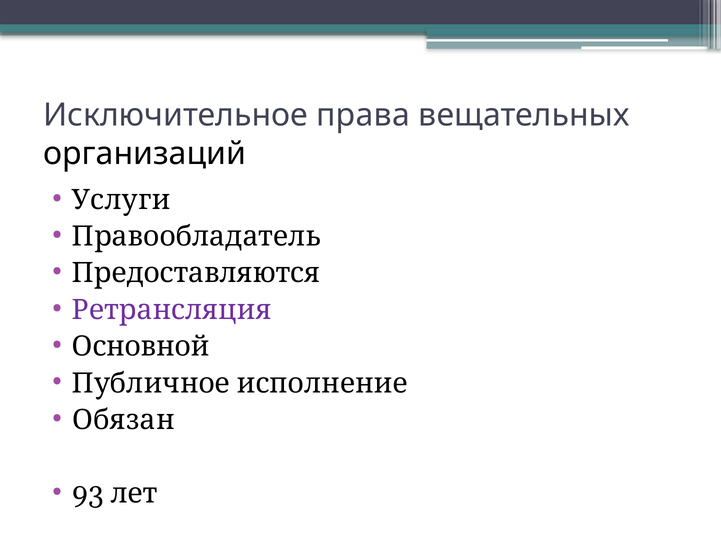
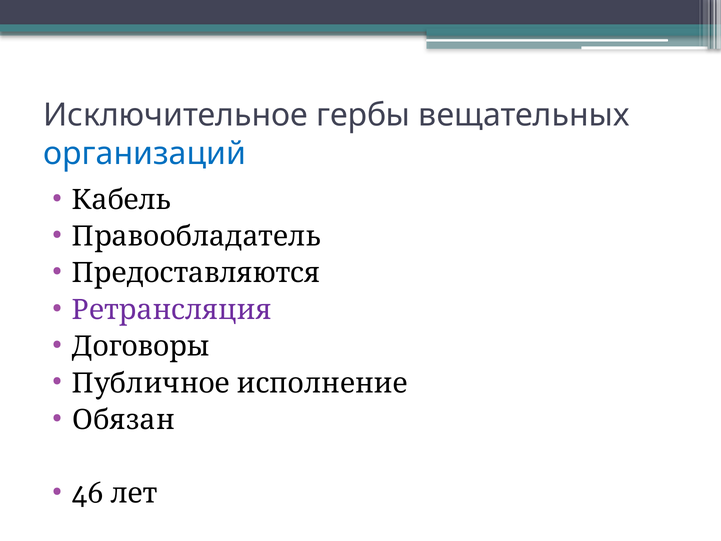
права: права -> гербы
организаций colour: black -> blue
Услуги: Услуги -> Кабель
Основной: Основной -> Договоры
93: 93 -> 46
